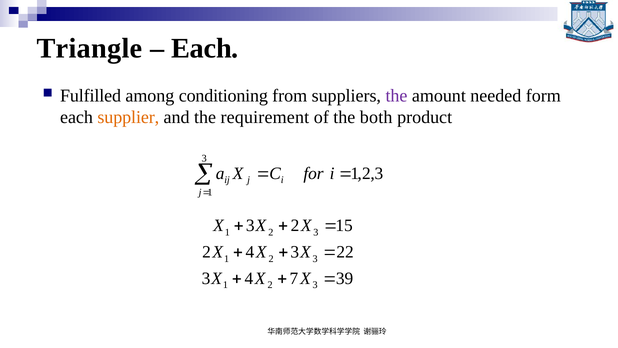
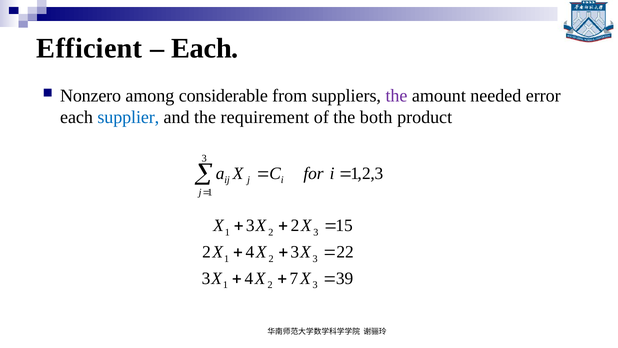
Triangle: Triangle -> Efficient
Fulfilled: Fulfilled -> Nonzero
conditioning: conditioning -> considerable
form: form -> error
supplier colour: orange -> blue
